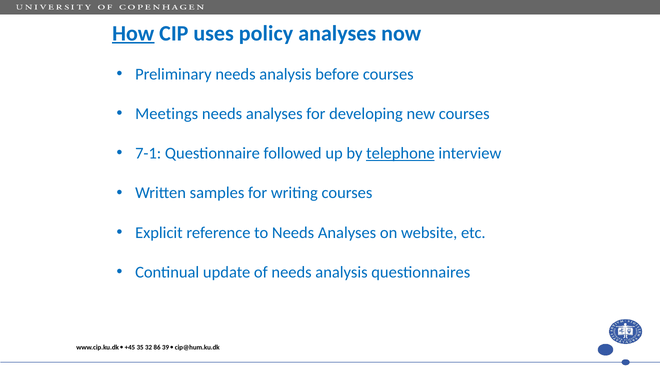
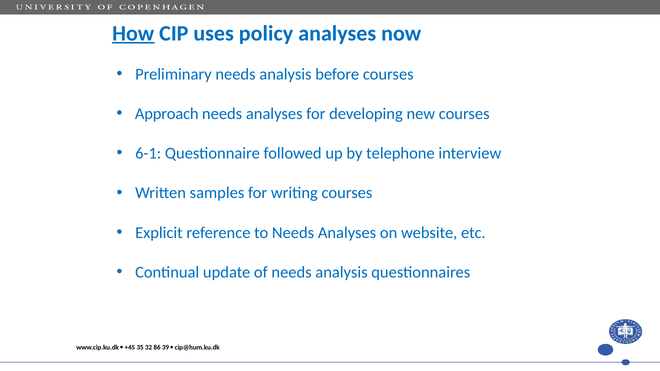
Meetings: Meetings -> Approach
7-1: 7-1 -> 6-1
telephone underline: present -> none
